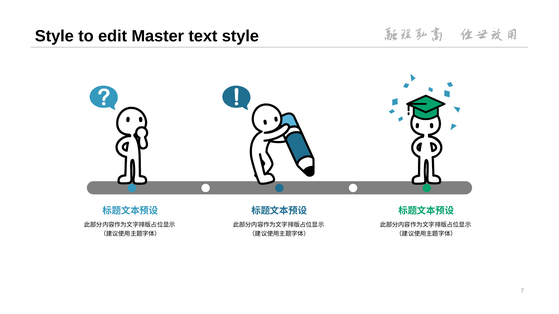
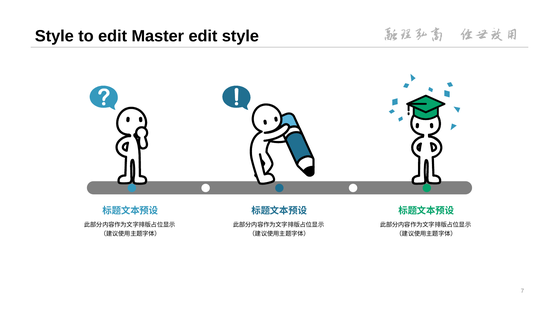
Master text: text -> edit
